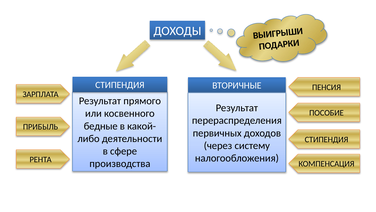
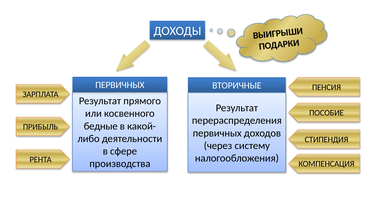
СТИПЕНДИЯ at (120, 85): СТИПЕНДИЯ -> ПЕРВИЧНЫХ
